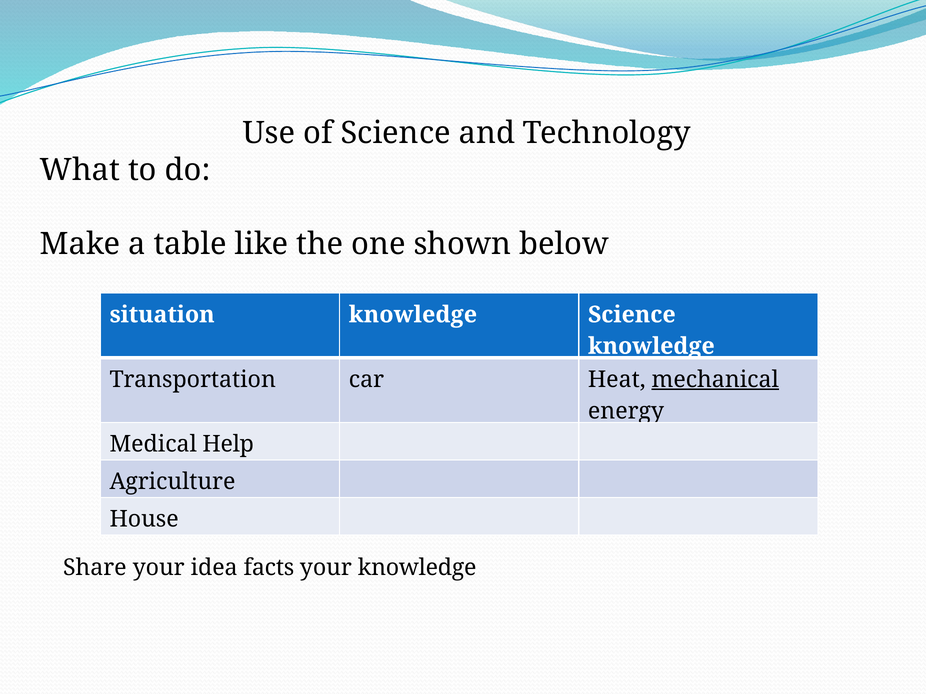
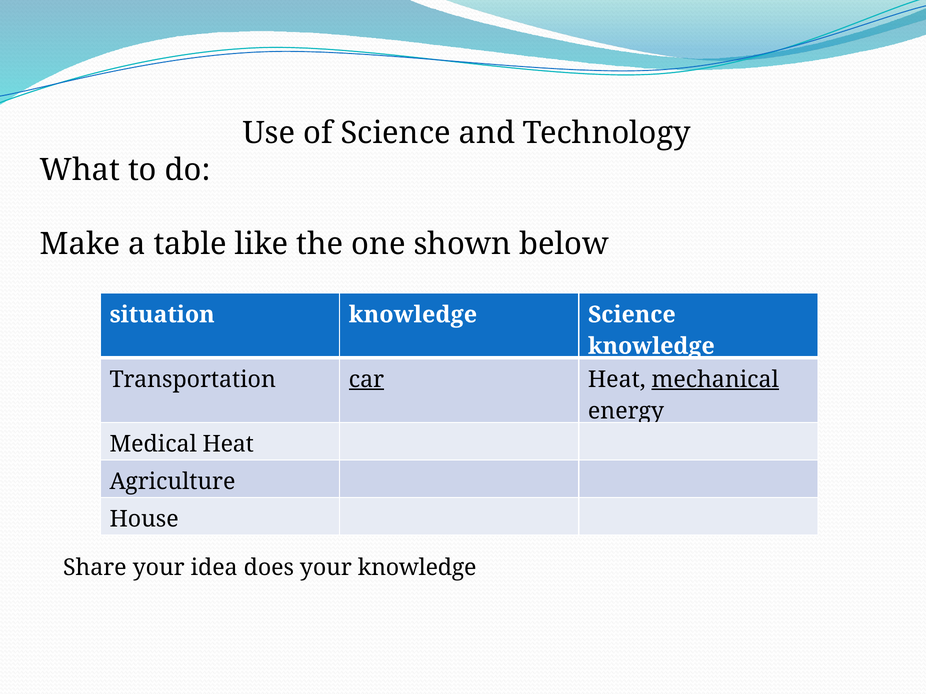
car underline: none -> present
Medical Help: Help -> Heat
facts: facts -> does
